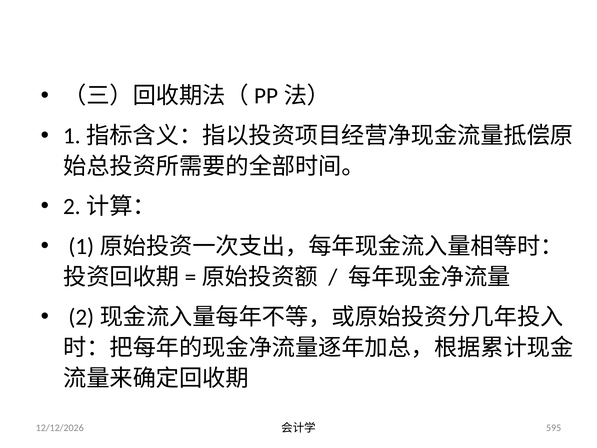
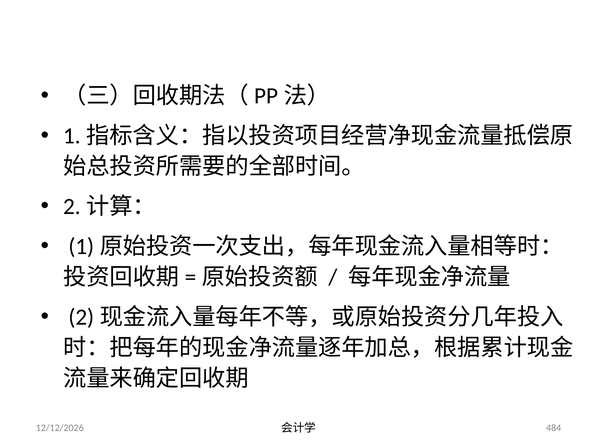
595: 595 -> 484
